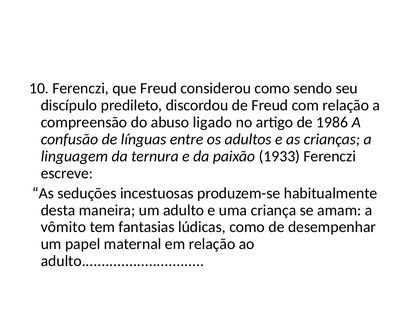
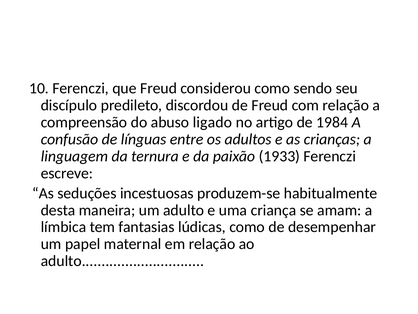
1986: 1986 -> 1984
vômito: vômito -> límbica
